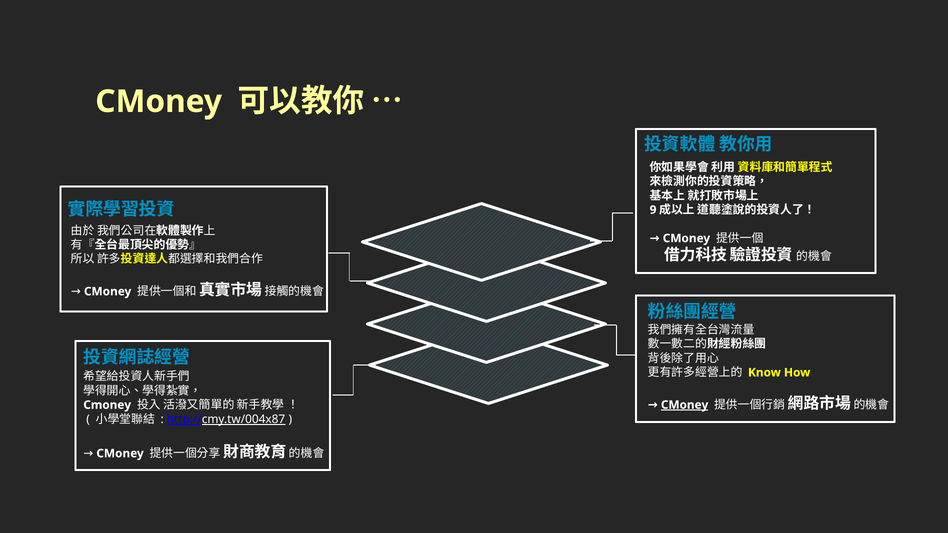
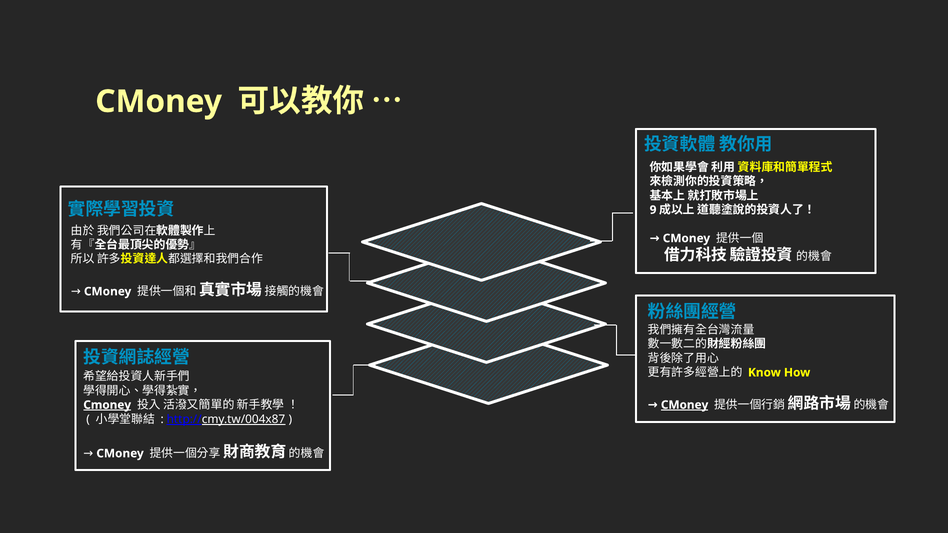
Cmoney at (107, 405) underline: none -> present
